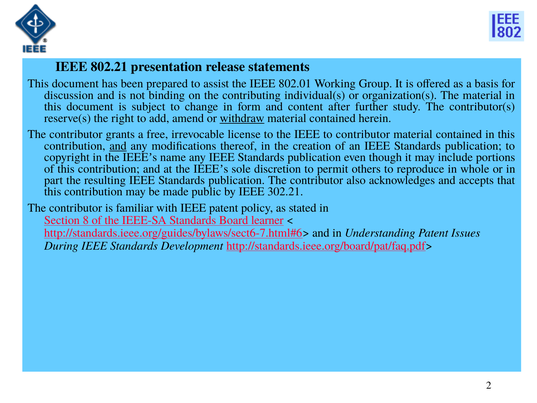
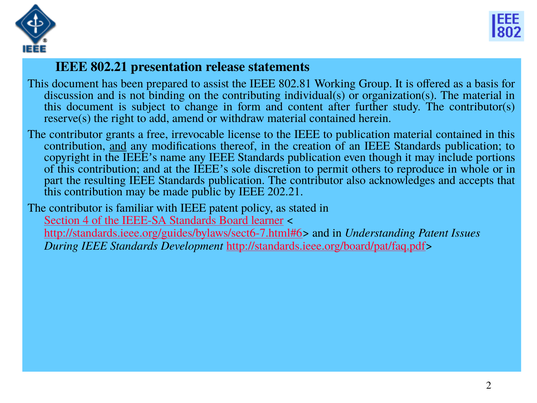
802.01: 802.01 -> 802.81
withdraw underline: present -> none
to contributor: contributor -> publication
302.21: 302.21 -> 202.21
8: 8 -> 4
